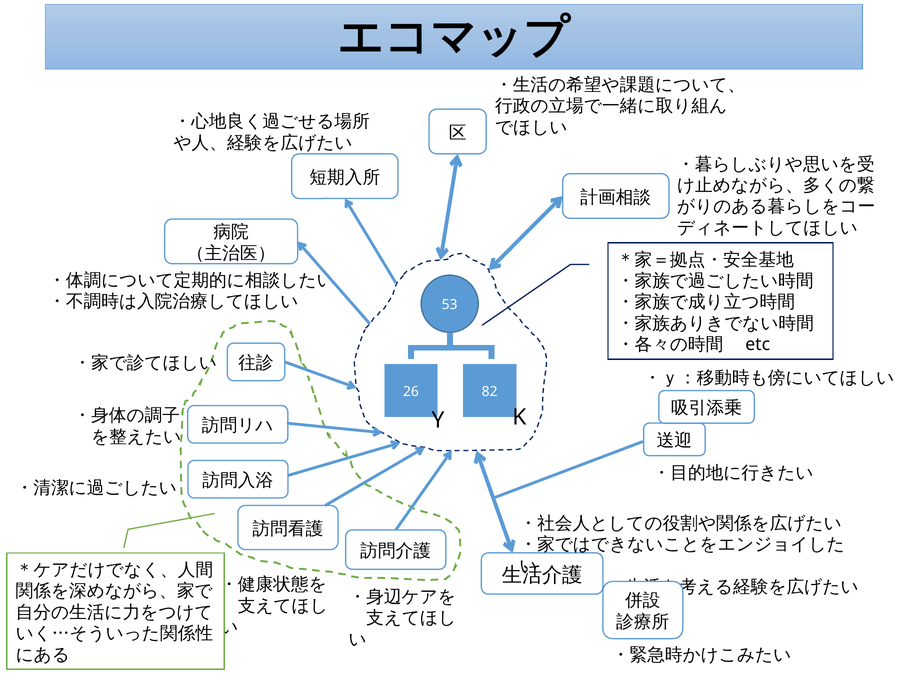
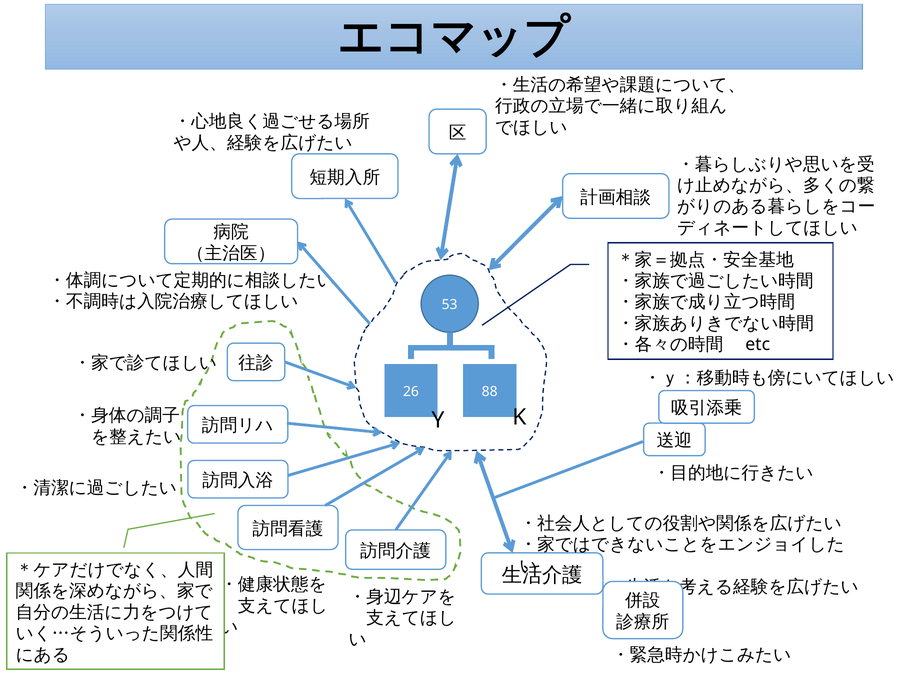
82: 82 -> 88
